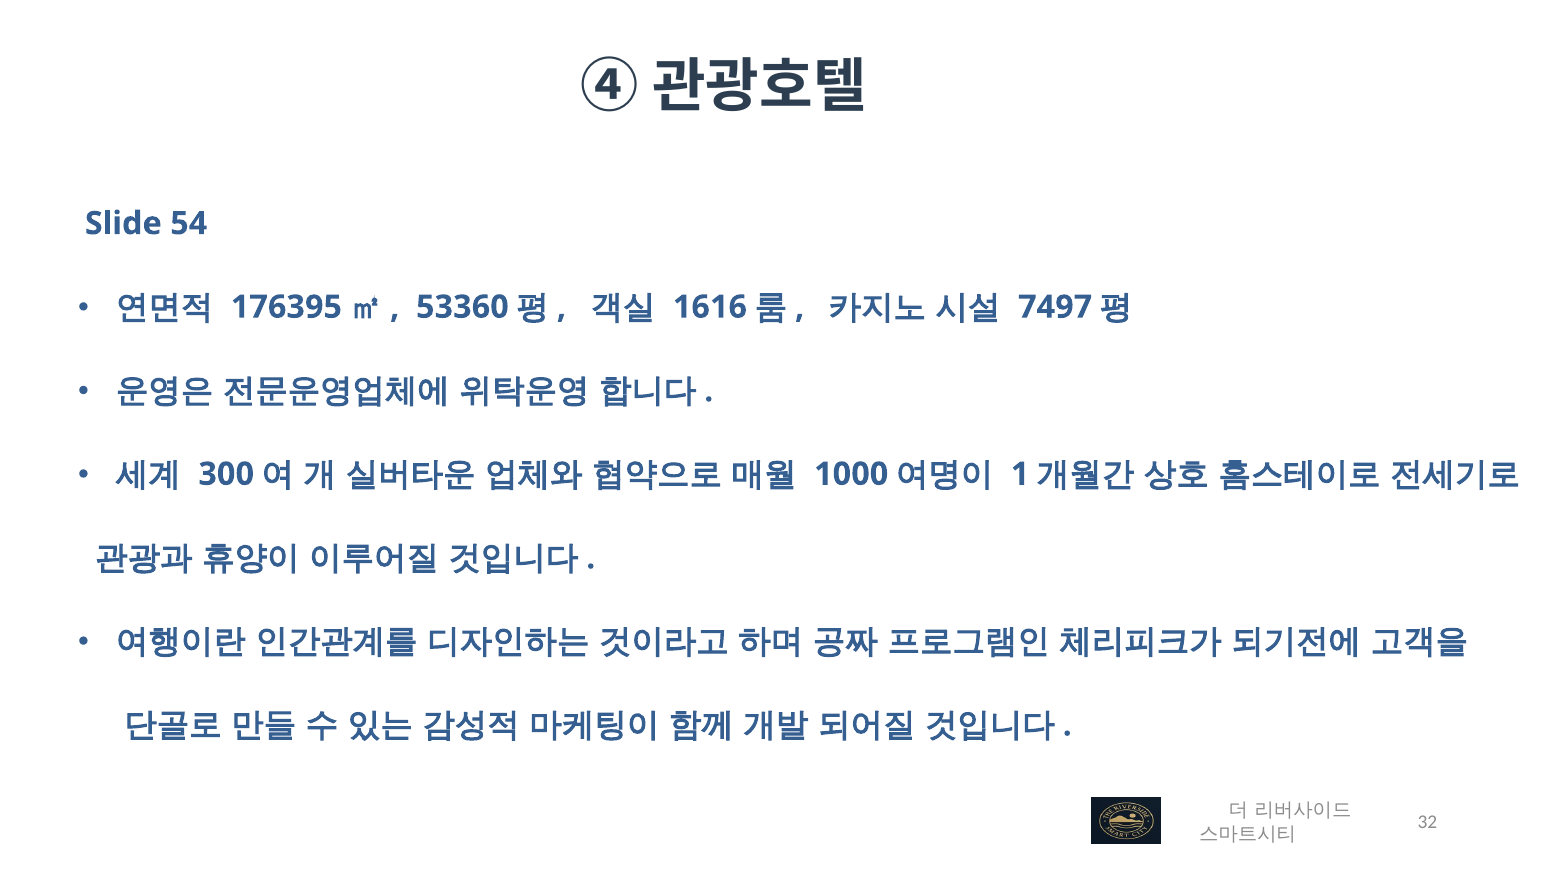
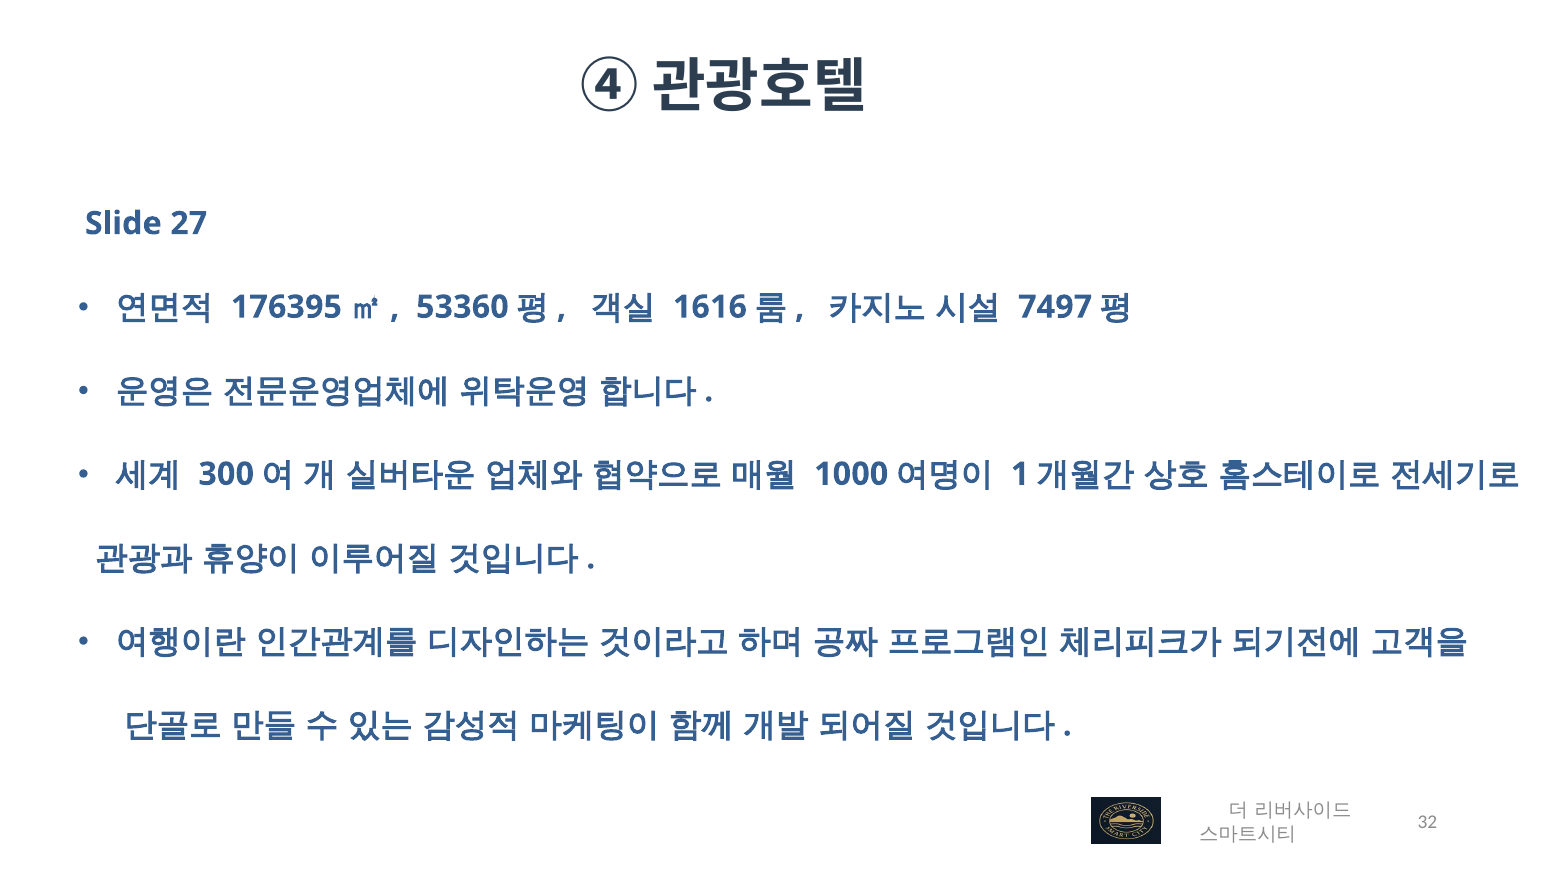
54: 54 -> 27
